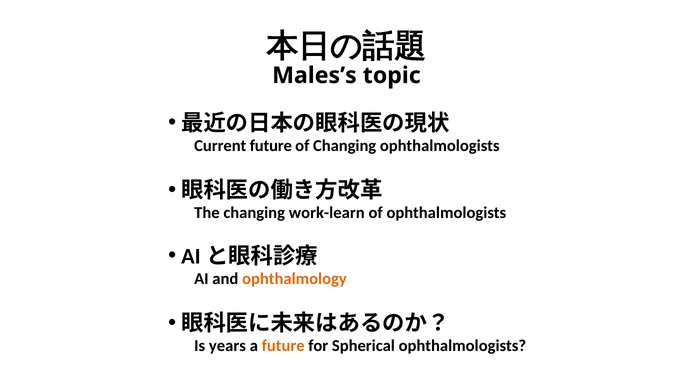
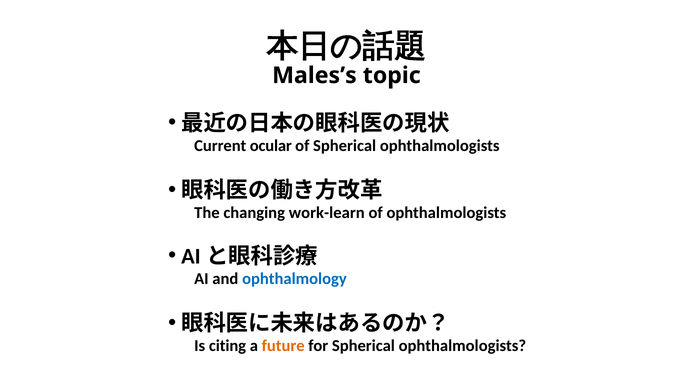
Current future: future -> ocular
of Changing: Changing -> Spherical
ophthalmology colour: orange -> blue
years: years -> citing
